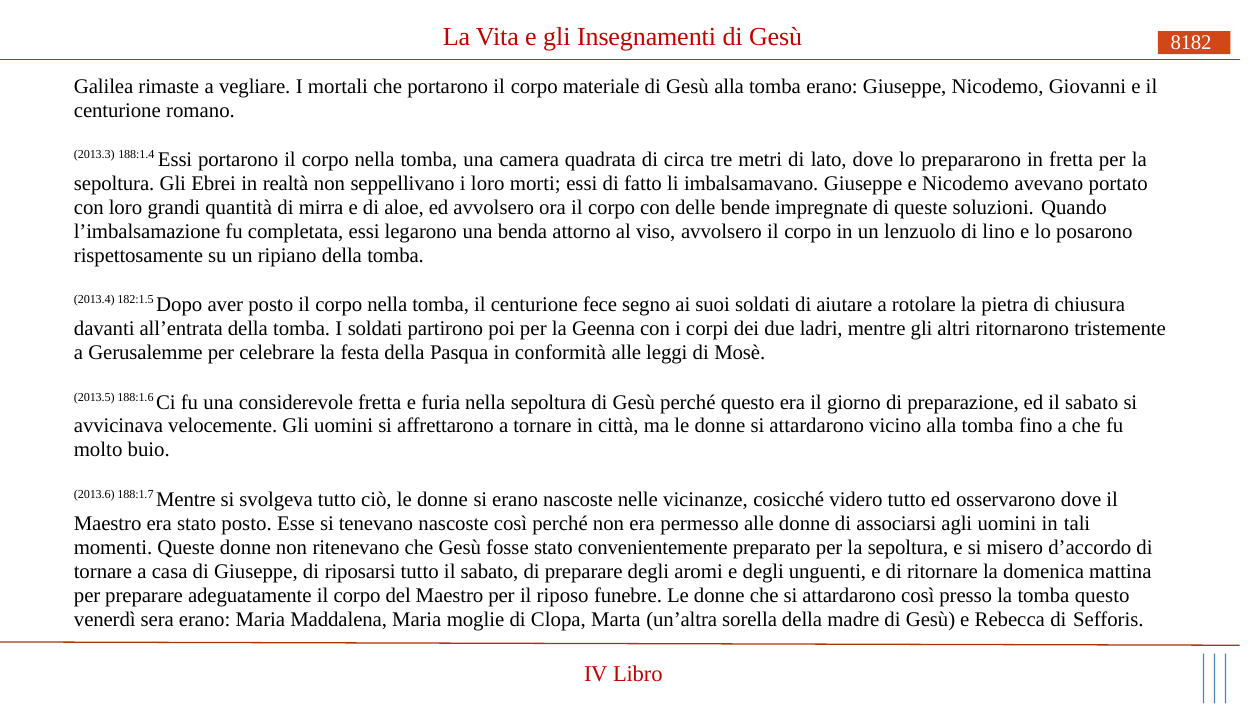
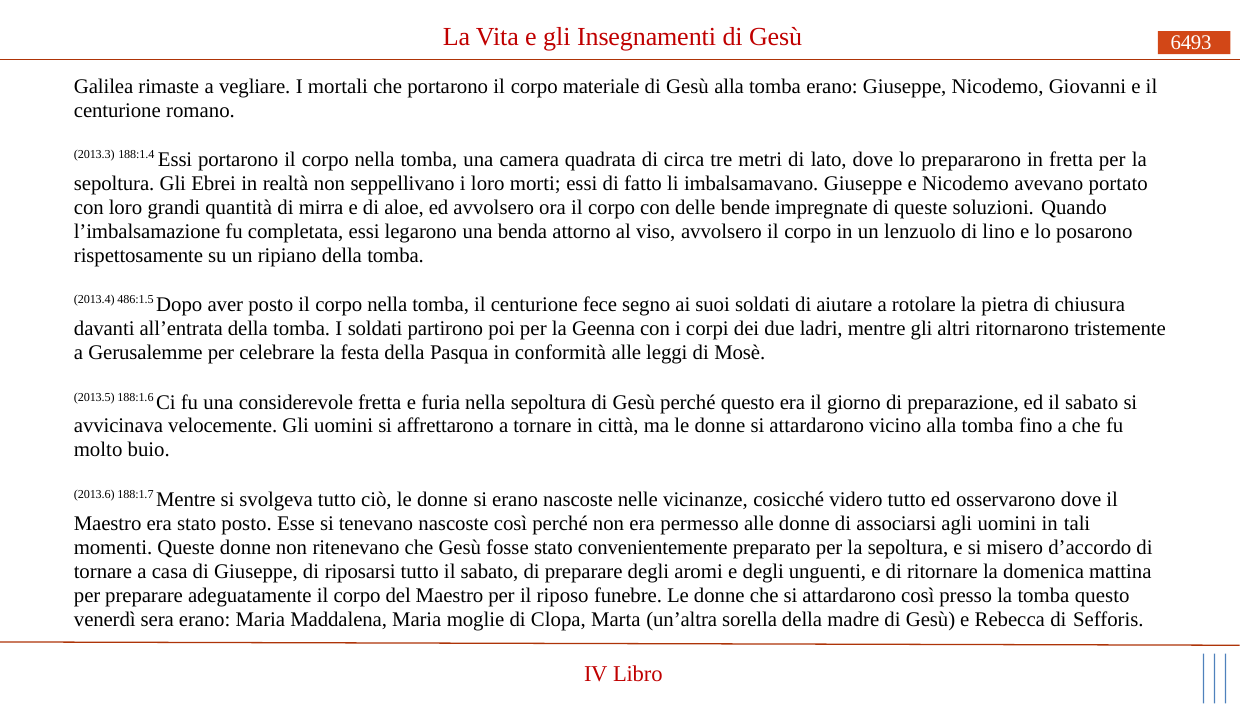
8182: 8182 -> 6493
182:1.5: 182:1.5 -> 486:1.5
